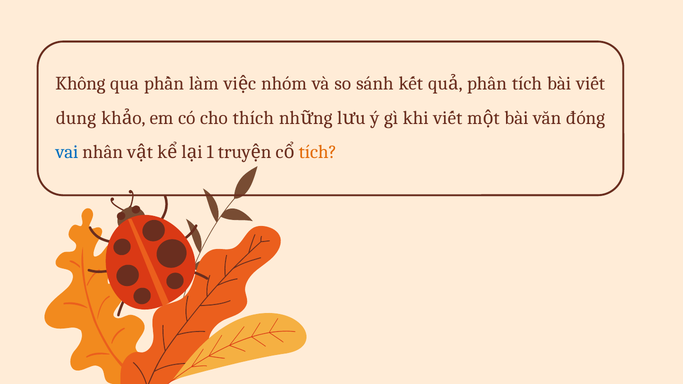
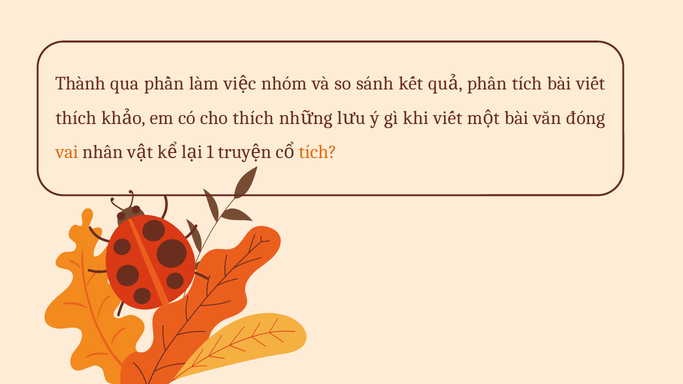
Không: Không -> Thành
dung at (76, 118): dung -> thích
vai colour: blue -> orange
